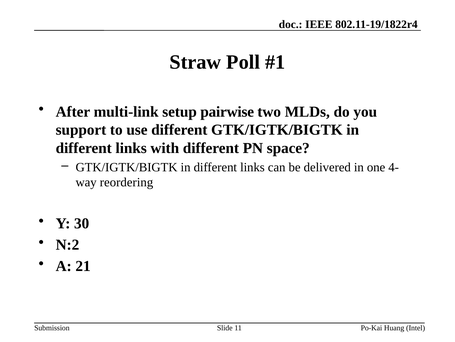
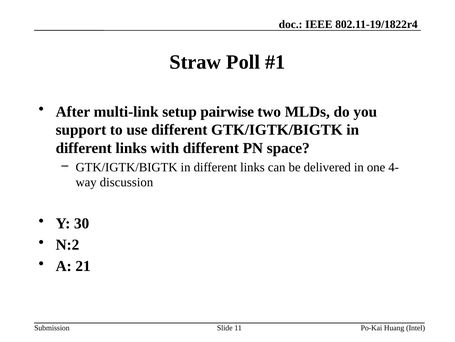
reordering: reordering -> discussion
